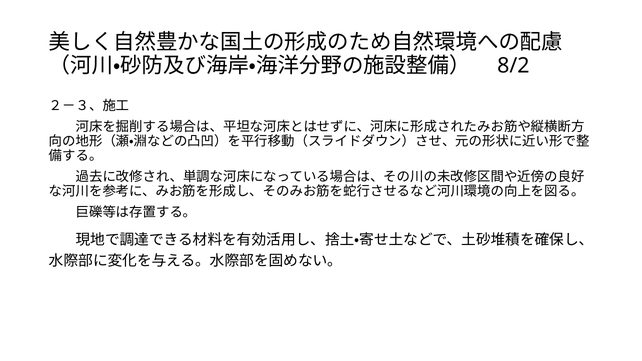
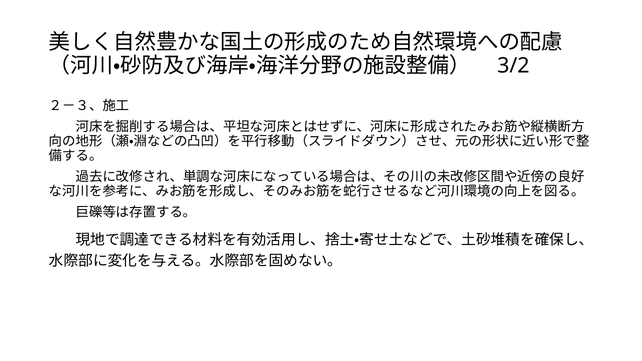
8/2: 8/2 -> 3/2
